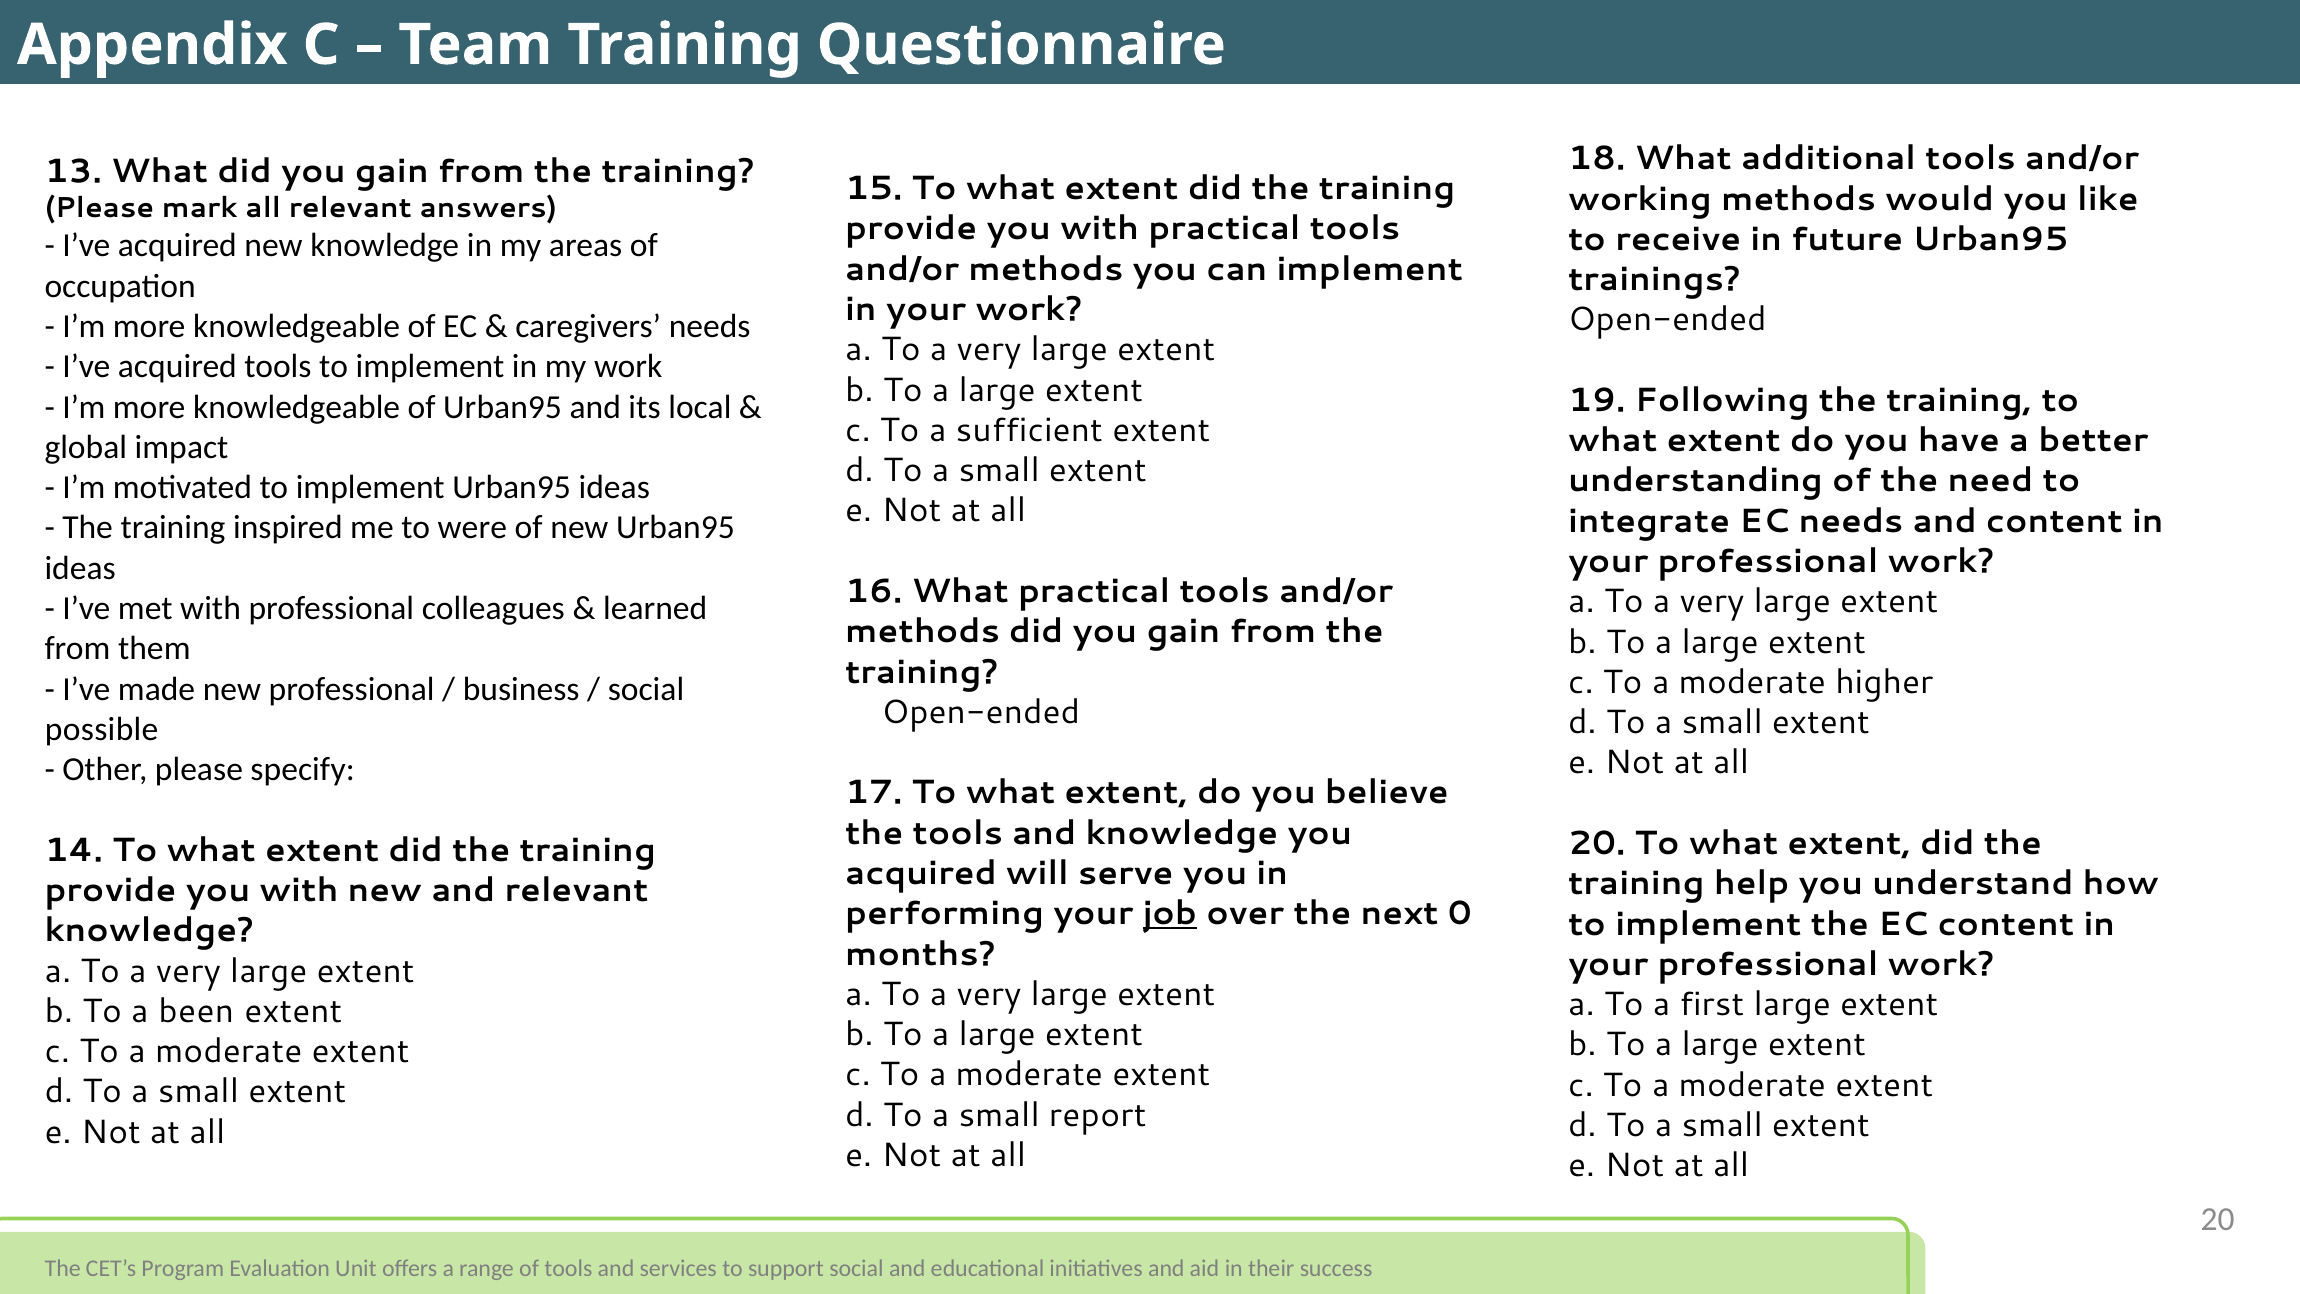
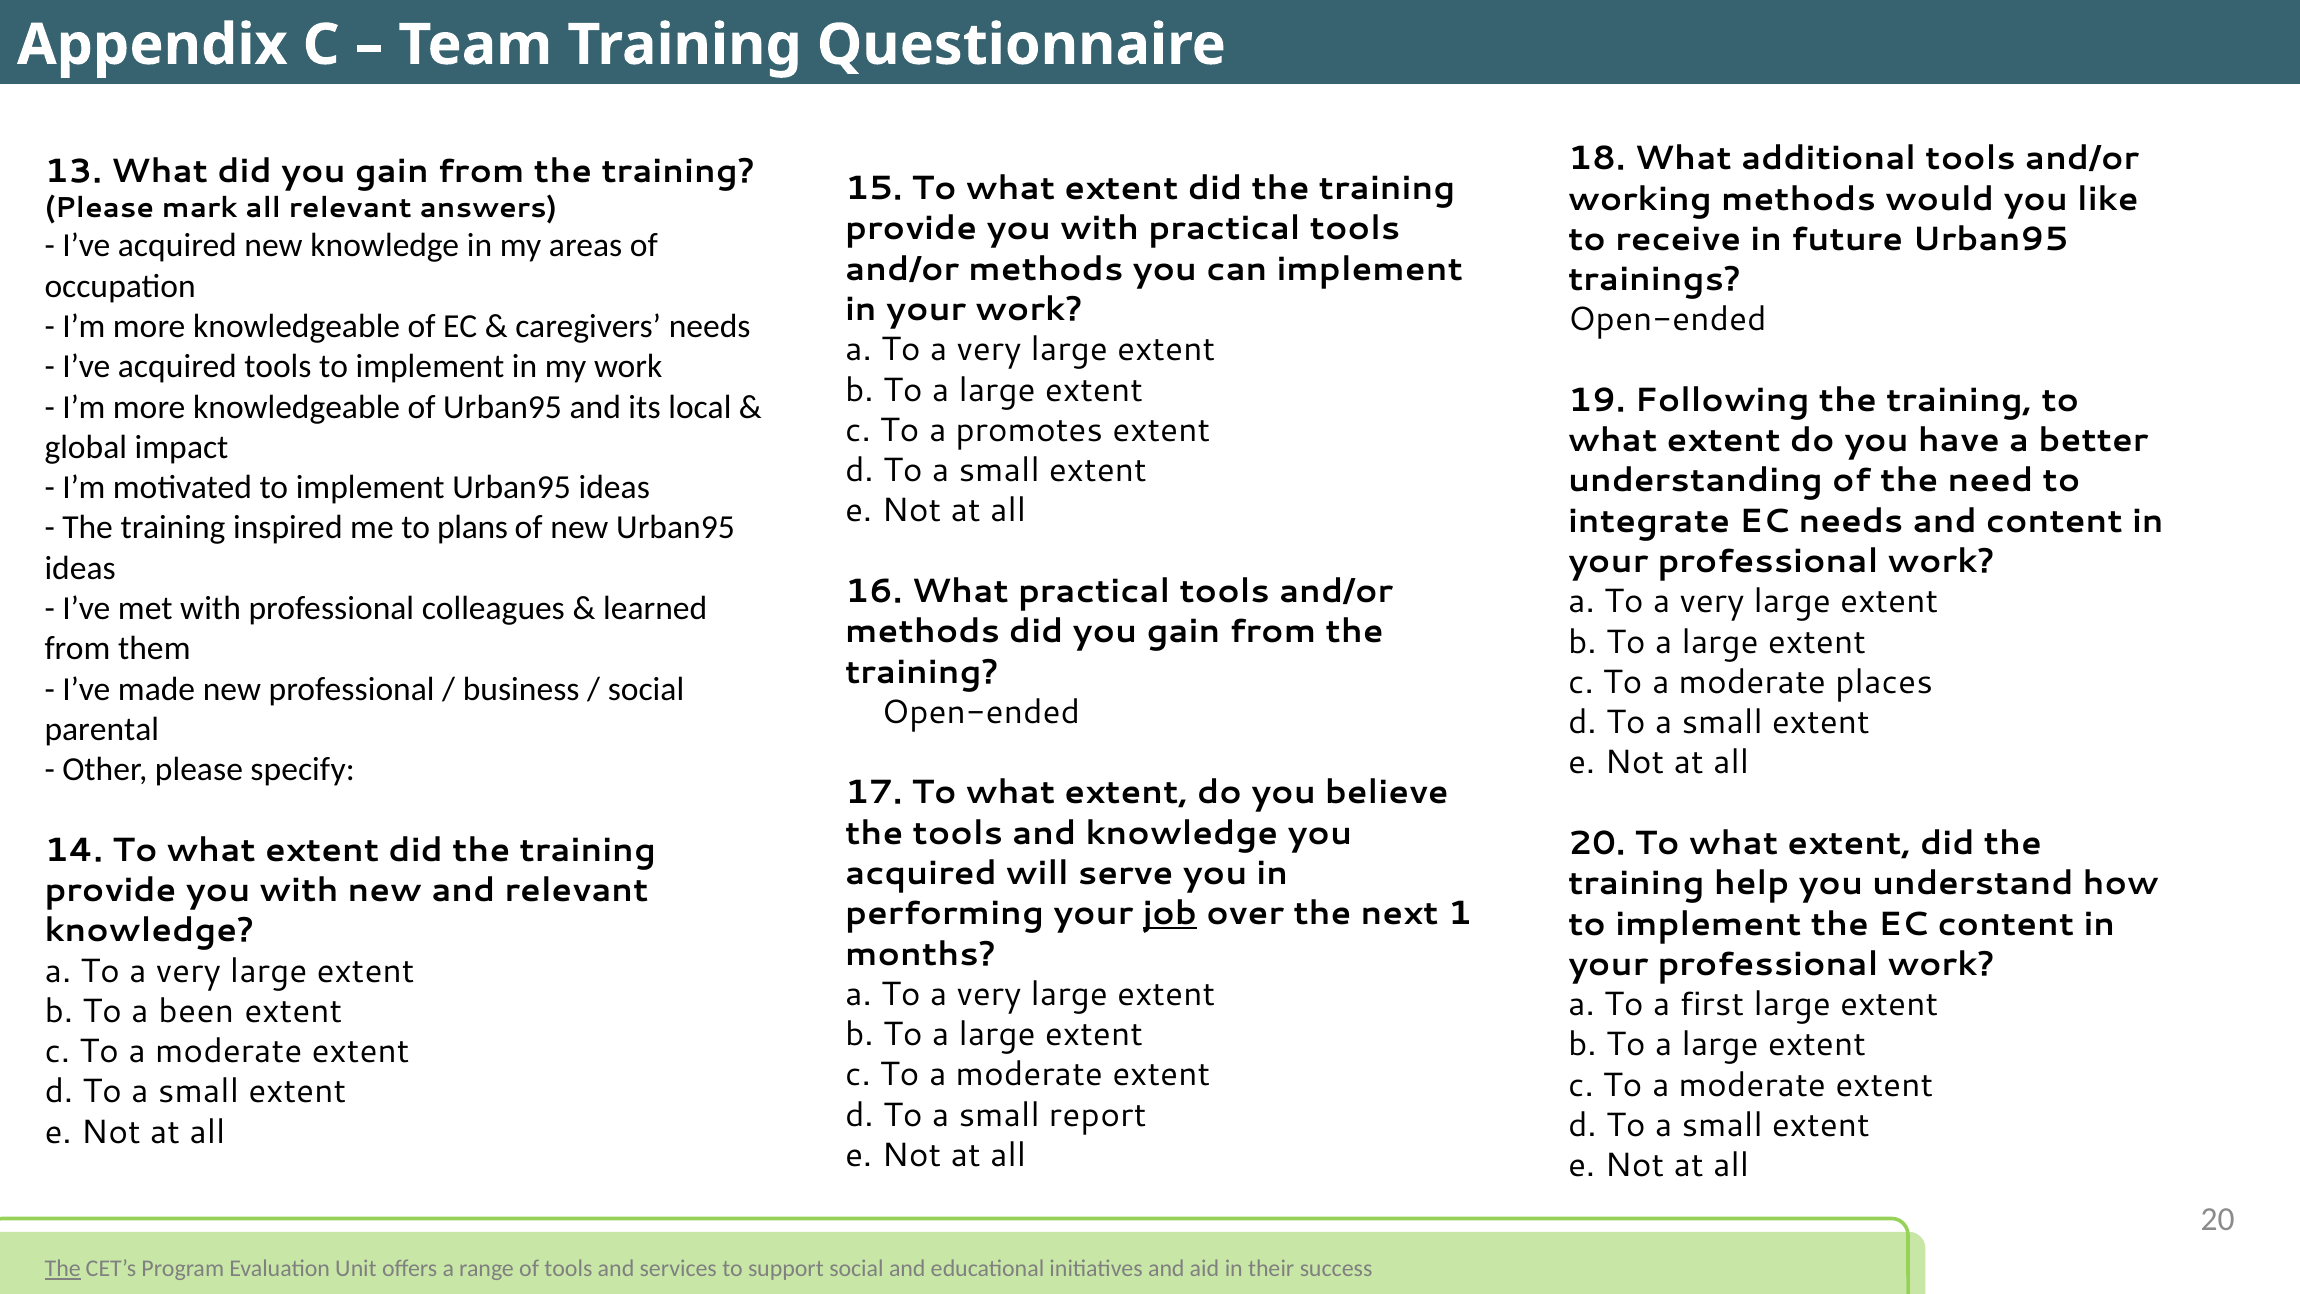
sufficient: sufficient -> promotes
were: were -> plans
higher: higher -> places
possible: possible -> parental
0: 0 -> 1
The at (63, 1268) underline: none -> present
